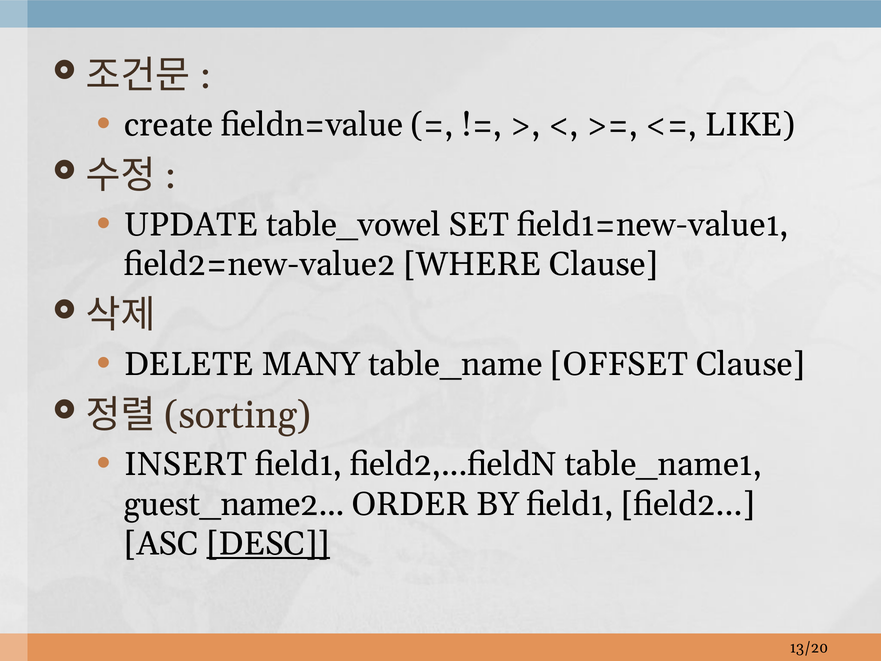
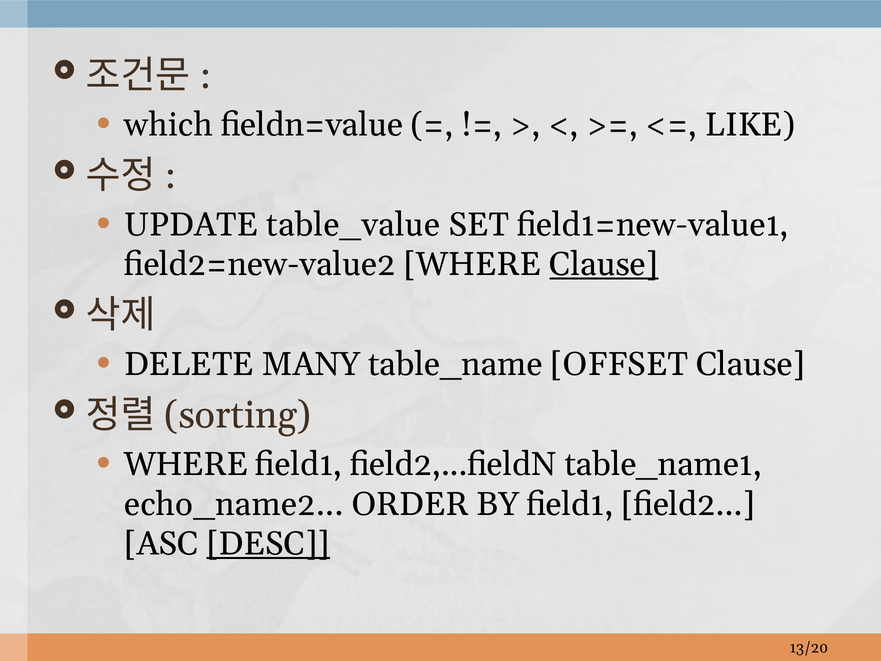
create: create -> which
table_vowel: table_vowel -> table_value
Clause at (604, 264) underline: none -> present
INSERT at (186, 464): INSERT -> WHERE
guest_name2: guest_name2 -> echo_name2
